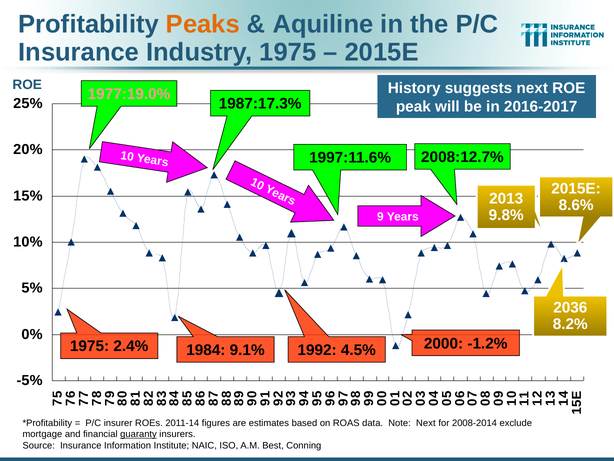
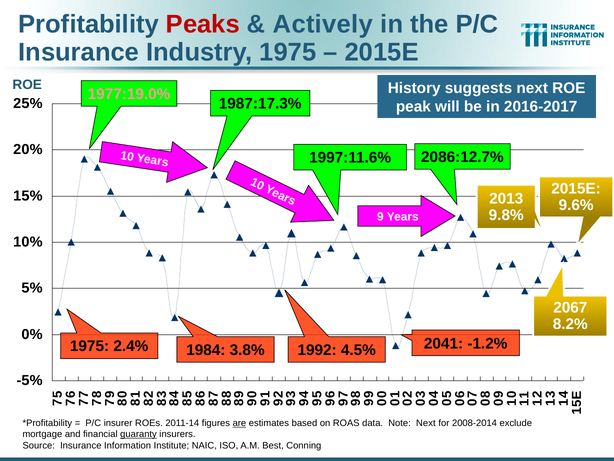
Peaks colour: orange -> red
Aquiline: Aquiline -> Actively
2008:12.7%: 2008:12.7% -> 2086:12.7%
8.6%: 8.6% -> 9.6%
2036: 2036 -> 2067
9.1%: 9.1% -> 3.8%
2000: 2000 -> 2041
are underline: none -> present
